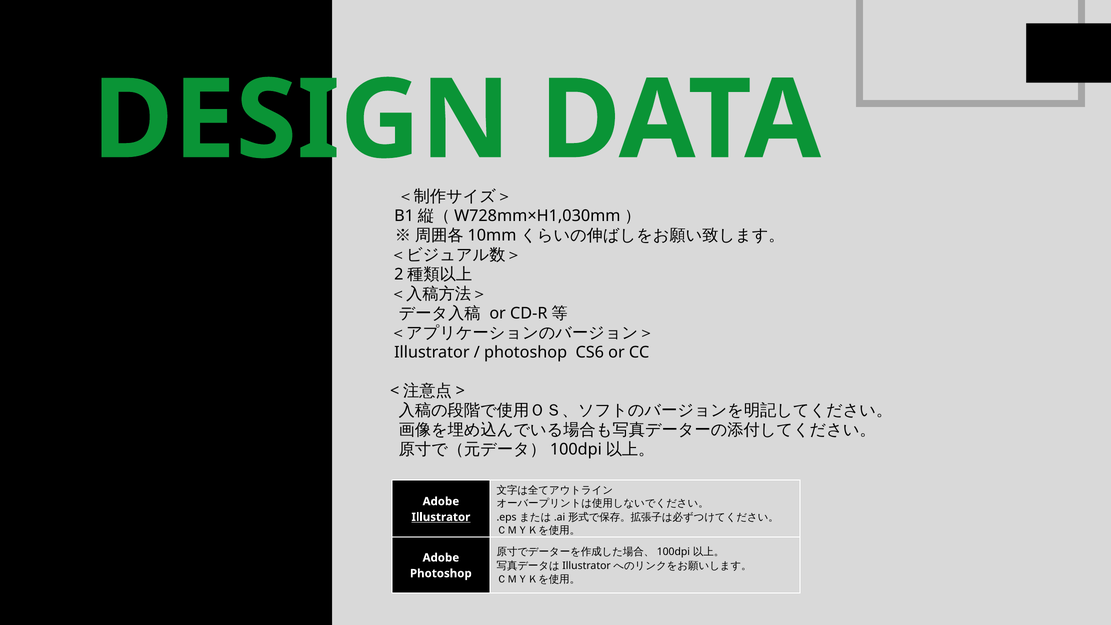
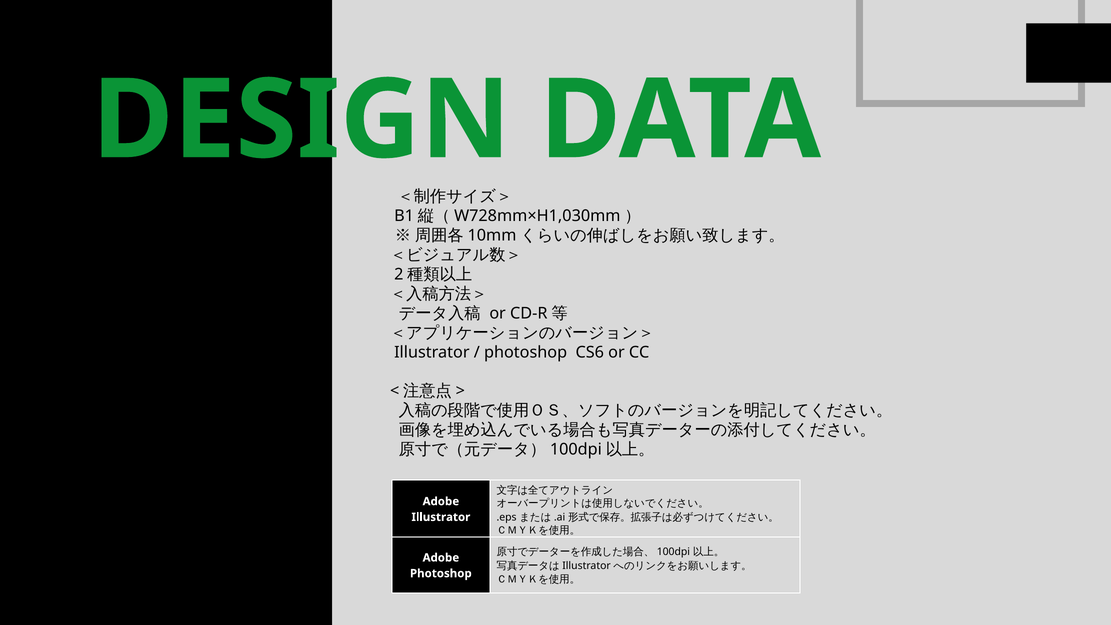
Illustrator at (441, 517) underline: present -> none
